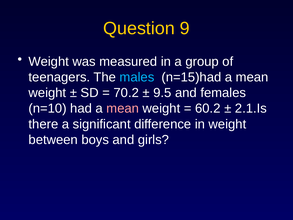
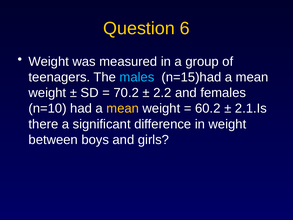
9: 9 -> 6
9.5: 9.5 -> 2.2
mean at (123, 108) colour: pink -> yellow
